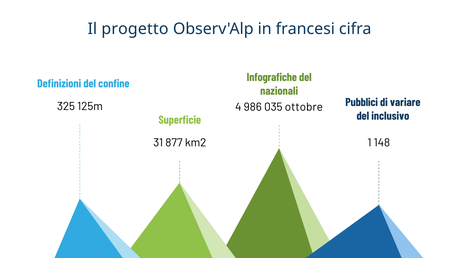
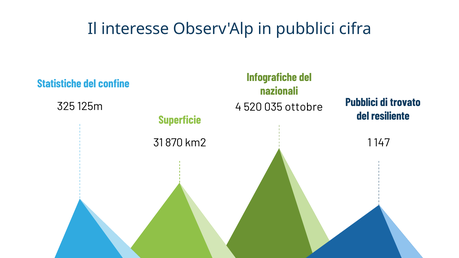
progetto: progetto -> interesse
in francesi: francesi -> pubblici
Definizioni: Definizioni -> Statistiche
variare: variare -> trovato
986: 986 -> 520
inclusivo: inclusivo -> resiliente
877: 877 -> 870
148: 148 -> 147
